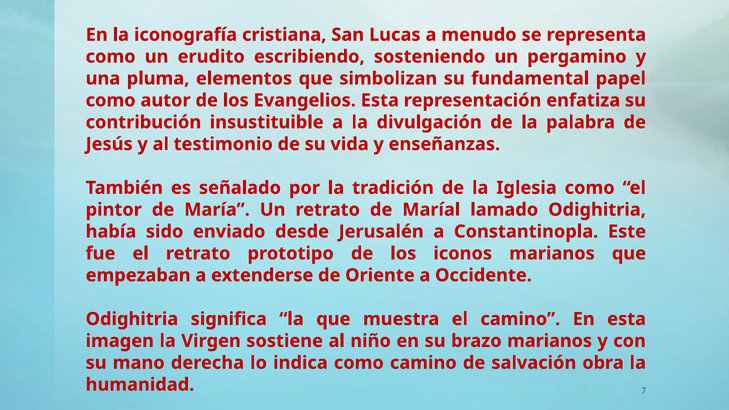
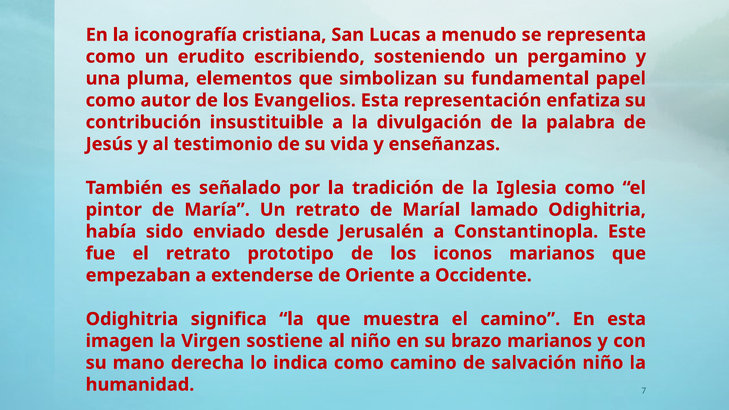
salvación obra: obra -> niño
